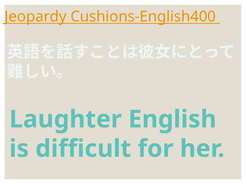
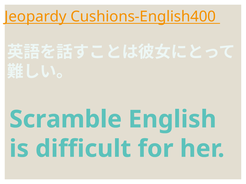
Laughter: Laughter -> Scramble
